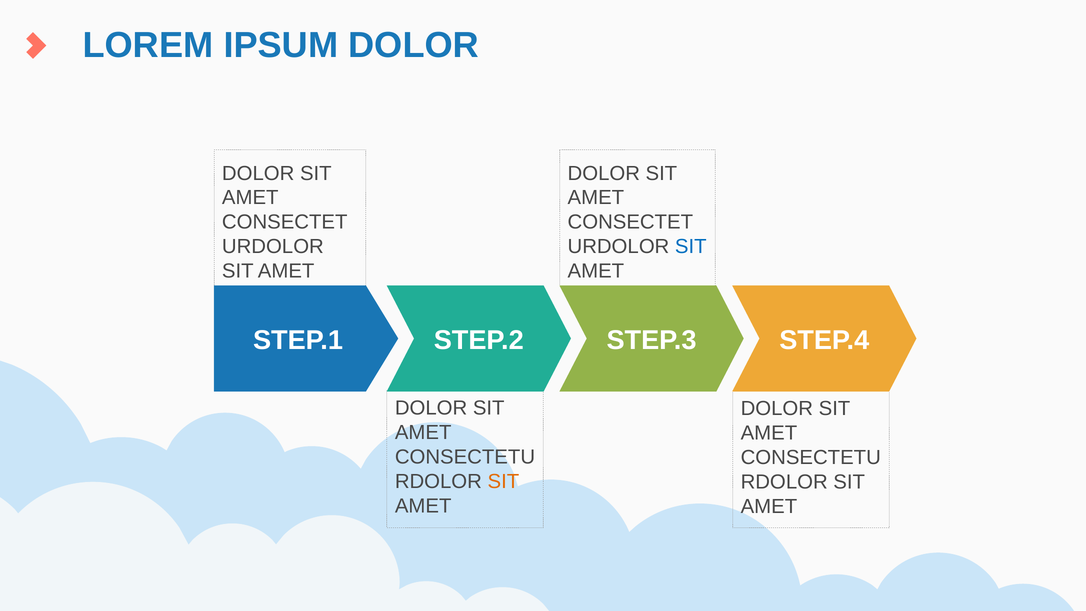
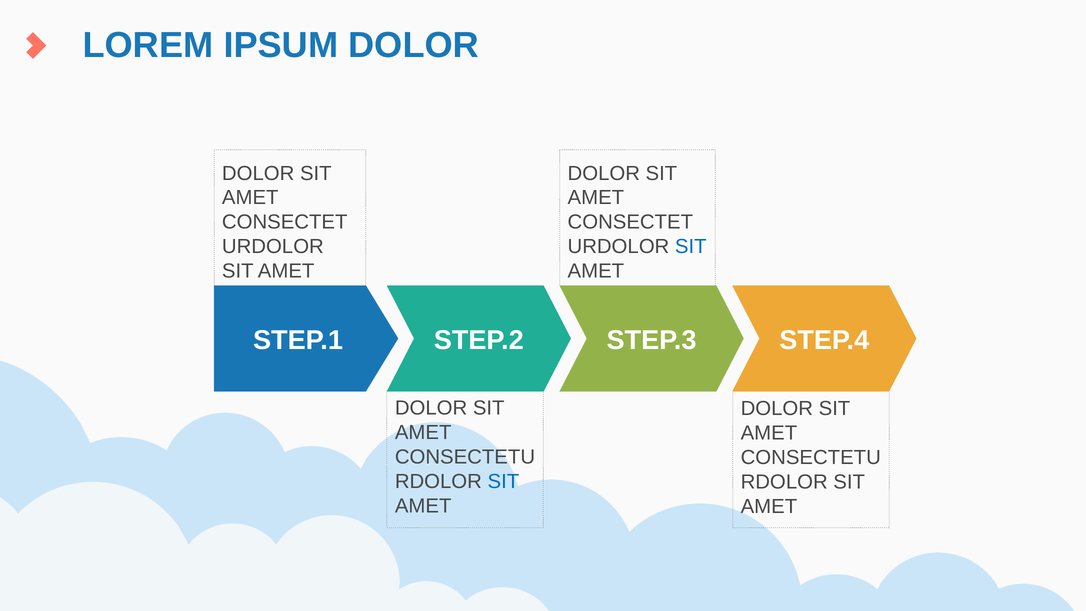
SIT at (503, 481) colour: orange -> blue
